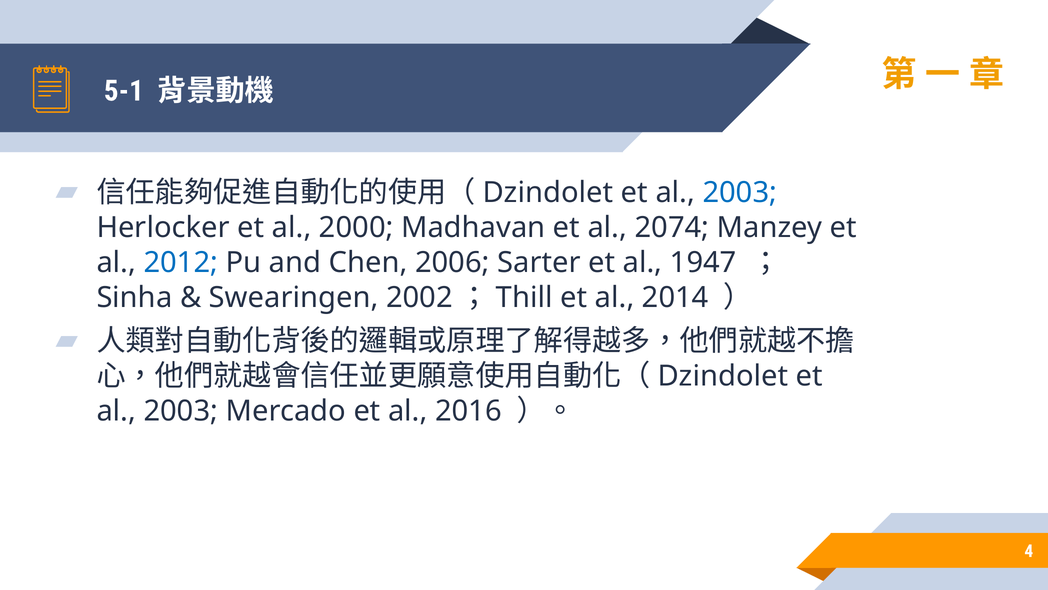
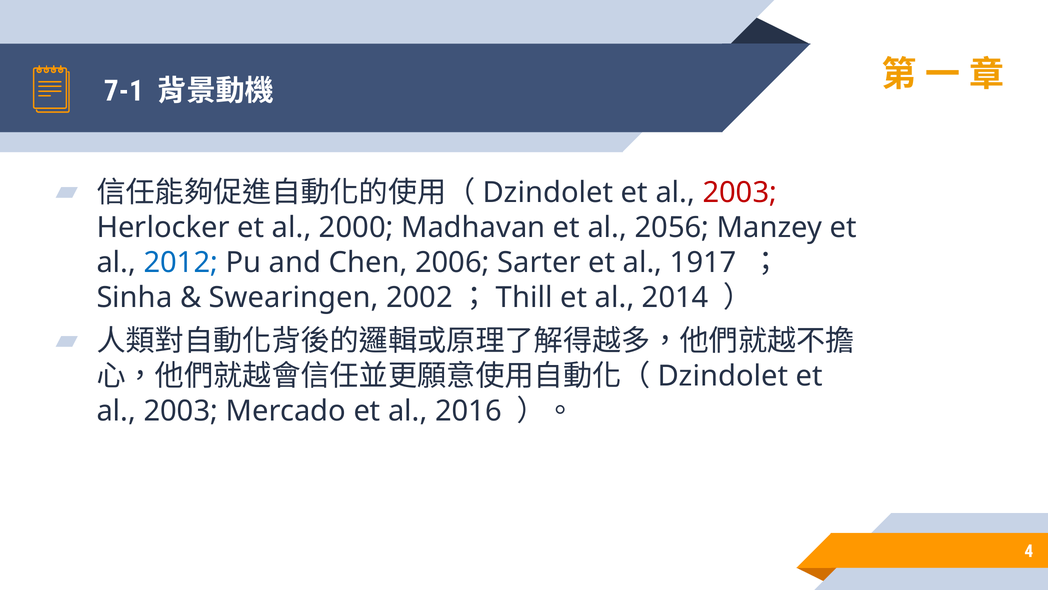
5-1: 5-1 -> 7-1
2003 at (740, 192) colour: blue -> red
2074: 2074 -> 2056
1947: 1947 -> 1917
